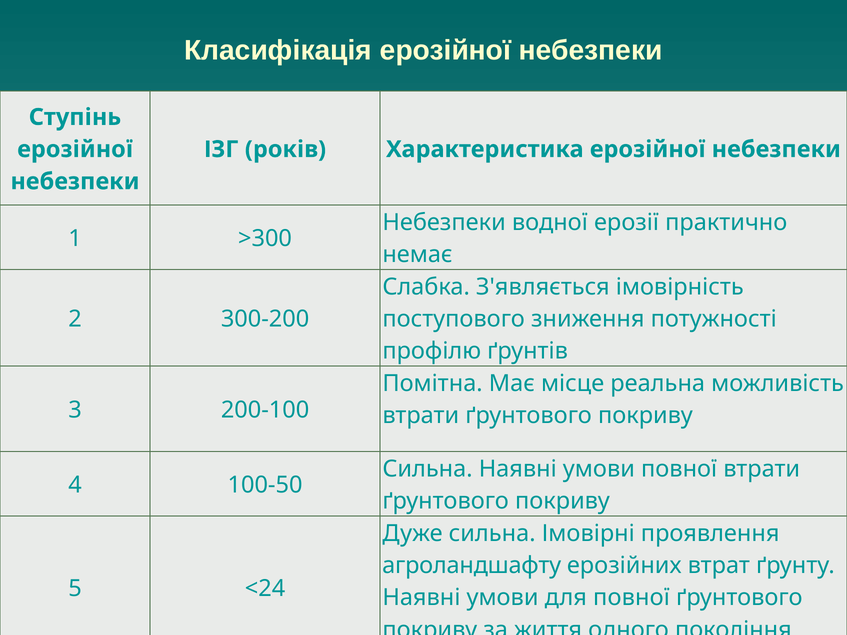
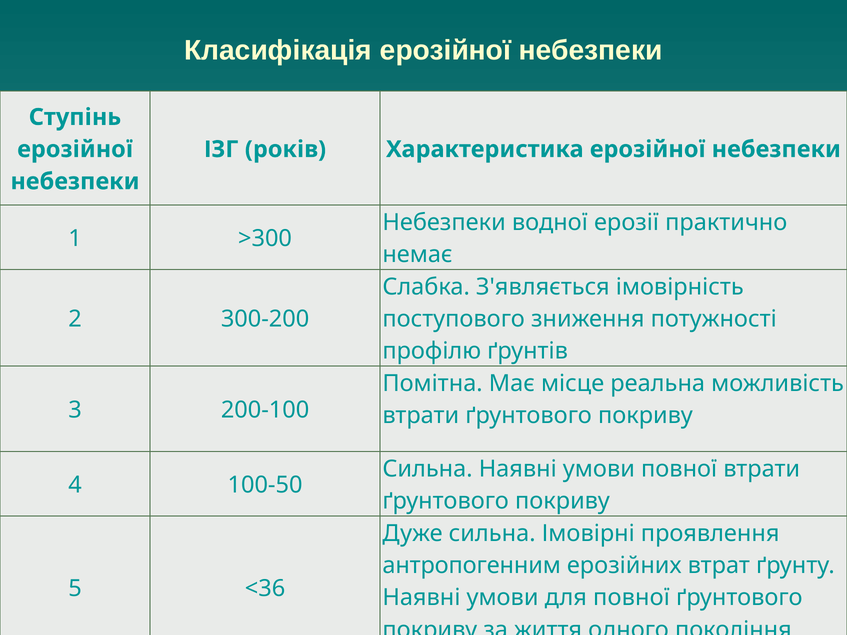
агроландшафту: агроландшафту -> антропогенним
<24: <24 -> <36
